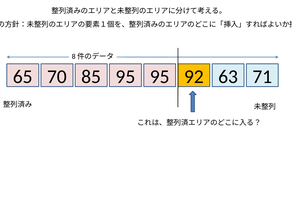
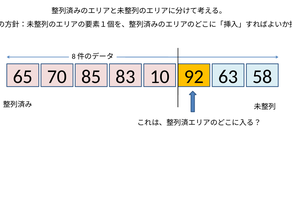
70 95: 95 -> 83
65 95: 95 -> 10
71: 71 -> 58
